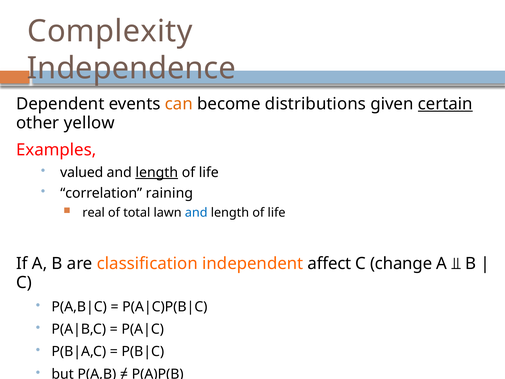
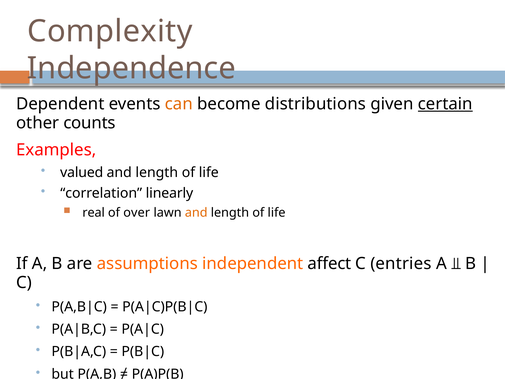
yellow: yellow -> counts
length at (157, 172) underline: present -> none
raining: raining -> linearly
total: total -> over
and at (196, 212) colour: blue -> orange
classification: classification -> assumptions
change: change -> entries
